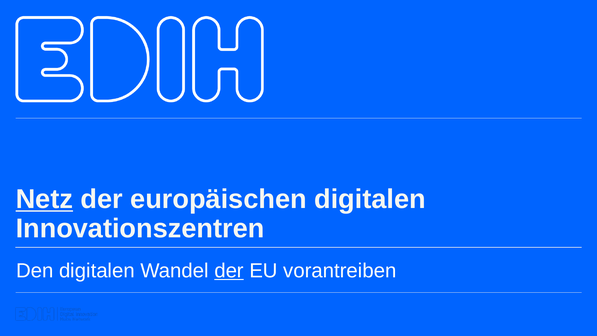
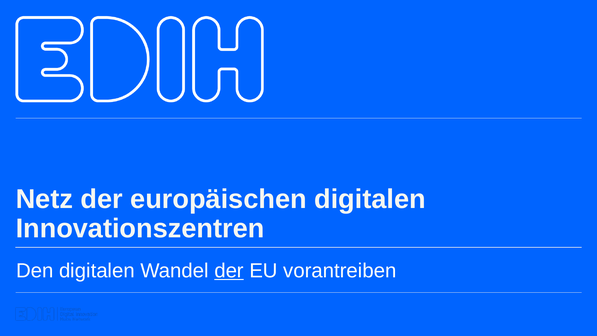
Netz underline: present -> none
